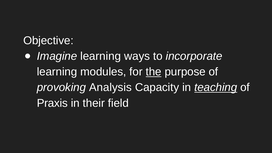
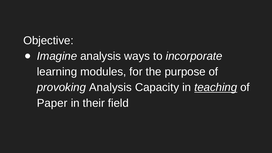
Imagine learning: learning -> analysis
the underline: present -> none
Praxis: Praxis -> Paper
